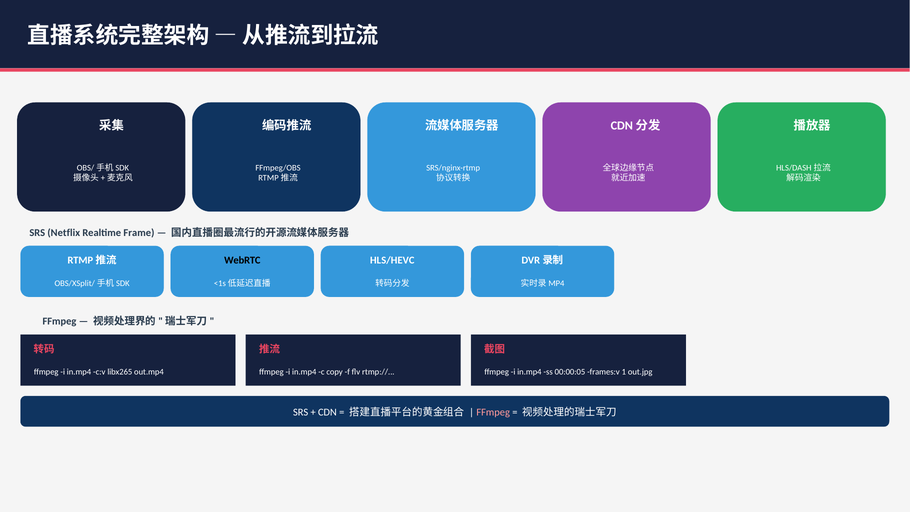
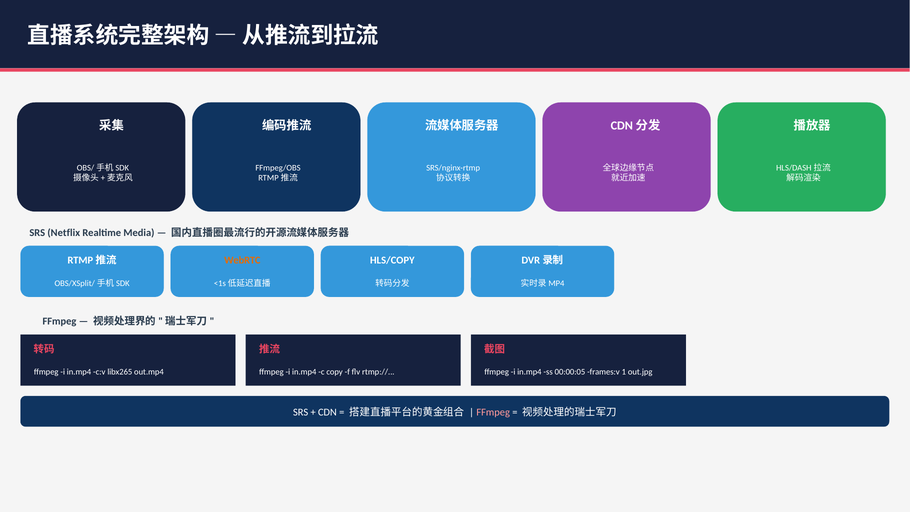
Frame: Frame -> Media
WebRTC colour: black -> orange
HLS/HEVC: HLS/HEVC -> HLS/COPY
